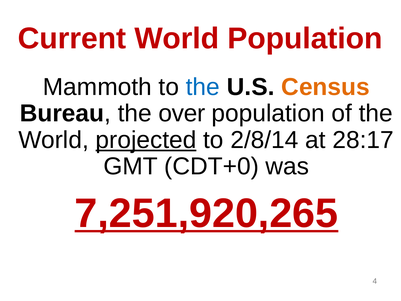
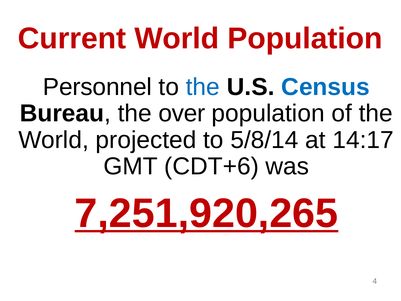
Mammoth: Mammoth -> Personnel
Census colour: orange -> blue
projected underline: present -> none
2/8/14: 2/8/14 -> 5/8/14
28:17: 28:17 -> 14:17
CDT+0: CDT+0 -> CDT+6
